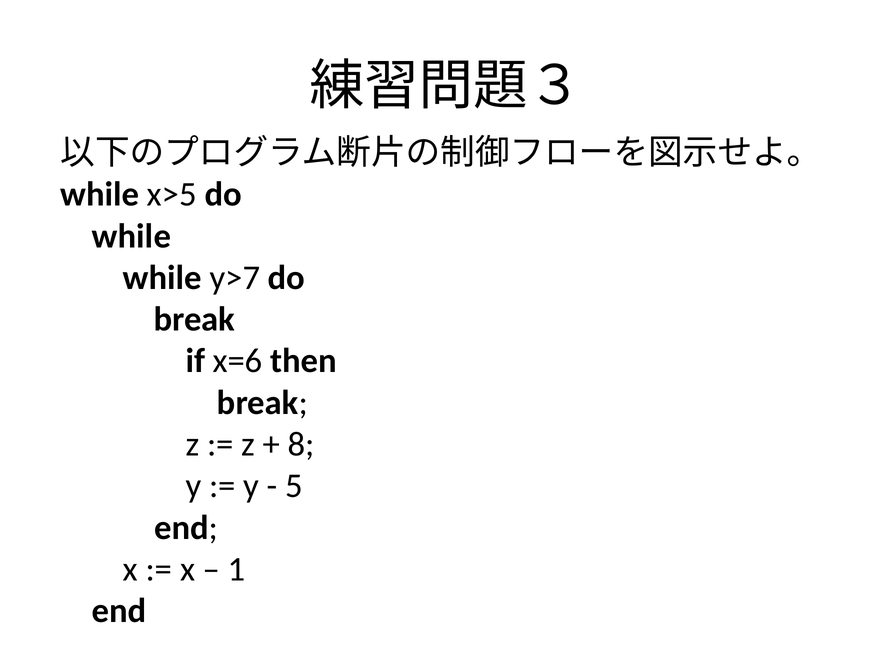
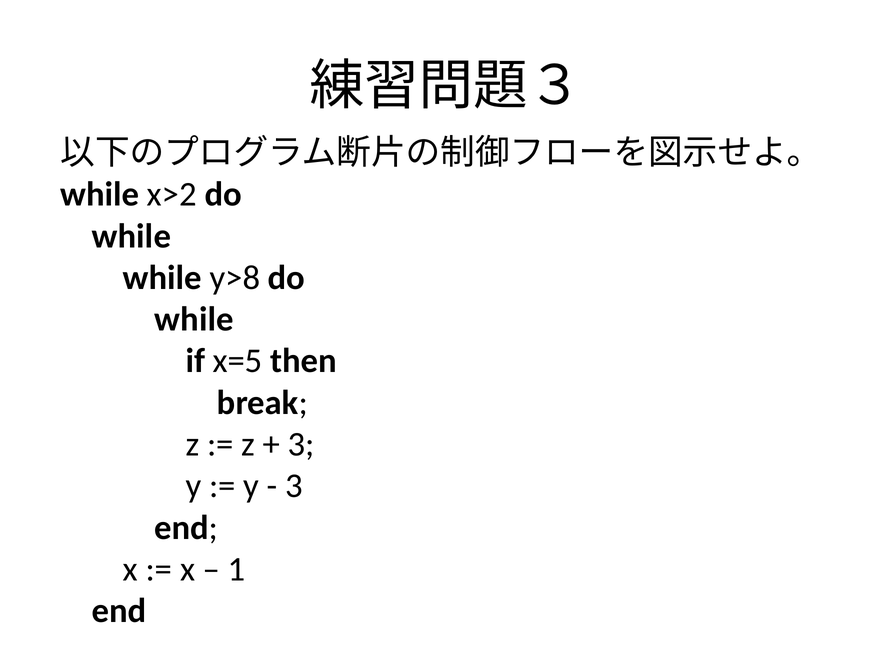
x>5: x>5 -> x>2
y>7: y>7 -> y>8
break at (194, 319): break -> while
x=6: x=6 -> x=5
8 at (301, 444): 8 -> 3
5 at (294, 486): 5 -> 3
